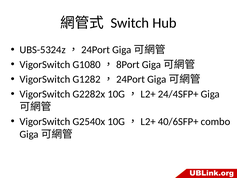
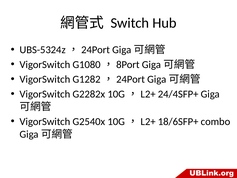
40/6SFP+: 40/6SFP+ -> 18/6SFP+
